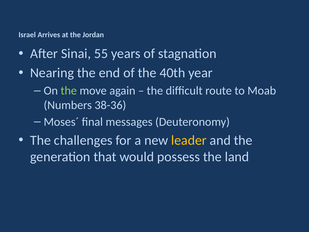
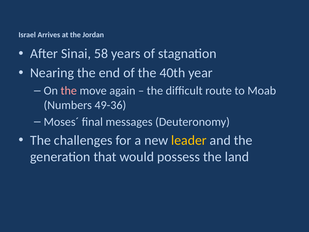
55: 55 -> 58
the at (69, 91) colour: light green -> pink
38-36: 38-36 -> 49-36
